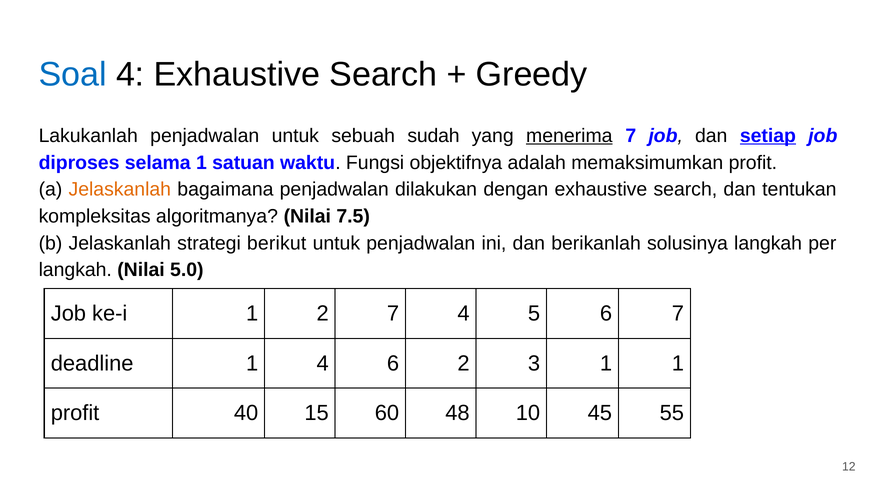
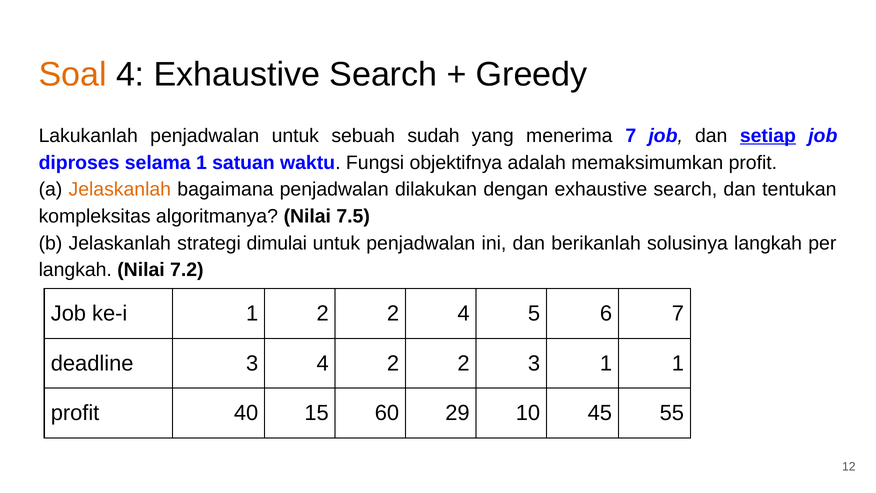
Soal colour: blue -> orange
menerima underline: present -> none
berikut: berikut -> dimulai
5.0: 5.0 -> 7.2
1 2 7: 7 -> 2
deadline 1: 1 -> 3
4 6: 6 -> 2
48: 48 -> 29
